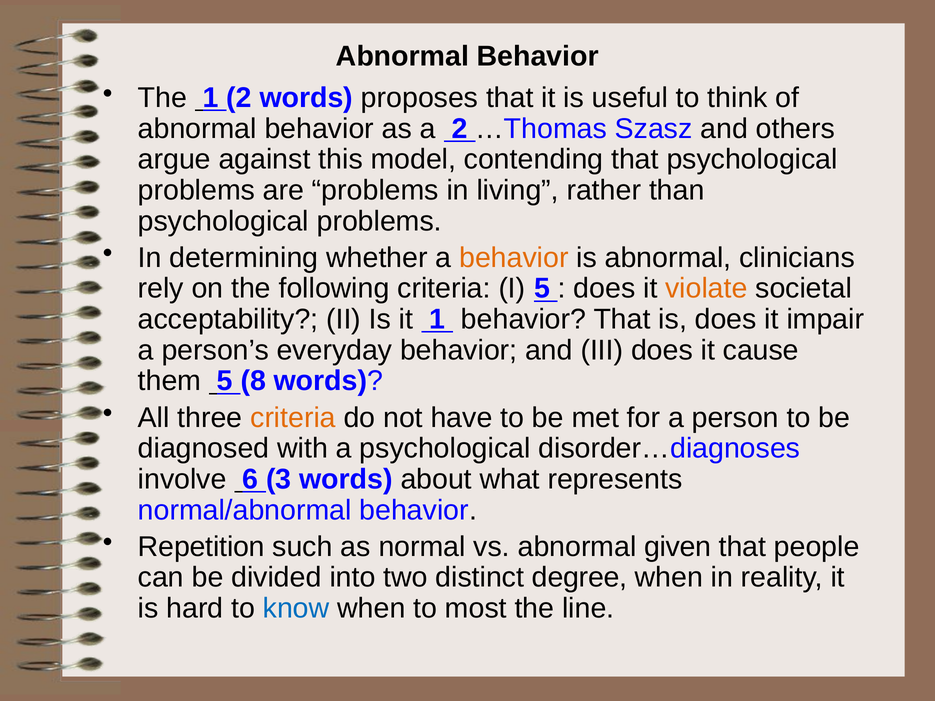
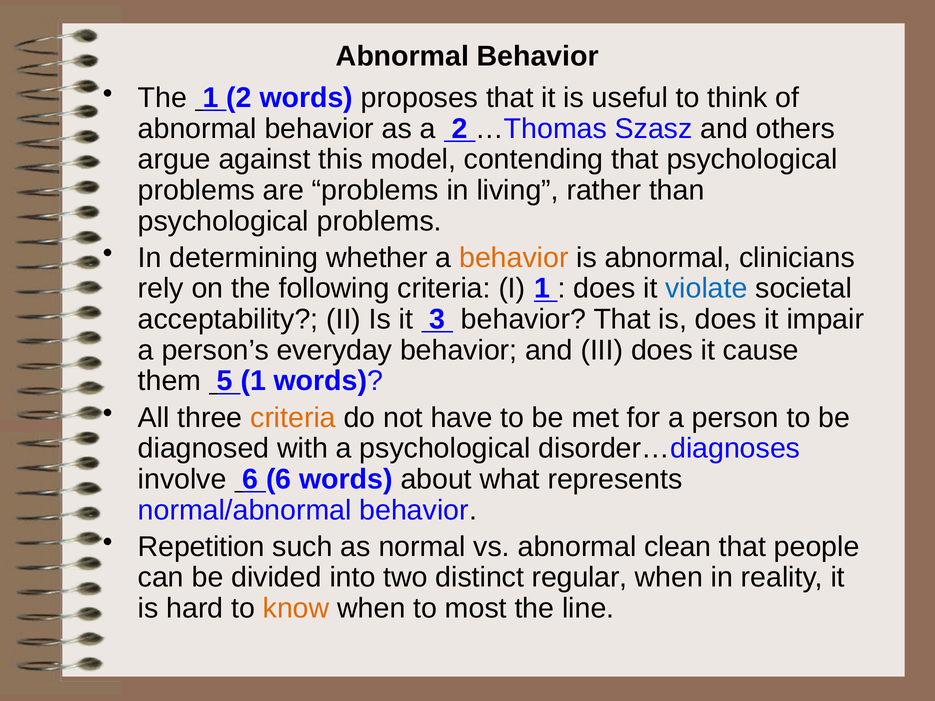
I 5: 5 -> 1
violate colour: orange -> blue
it 1: 1 -> 3
5 8: 8 -> 1
6 3: 3 -> 6
given: given -> clean
degree: degree -> regular
know colour: blue -> orange
